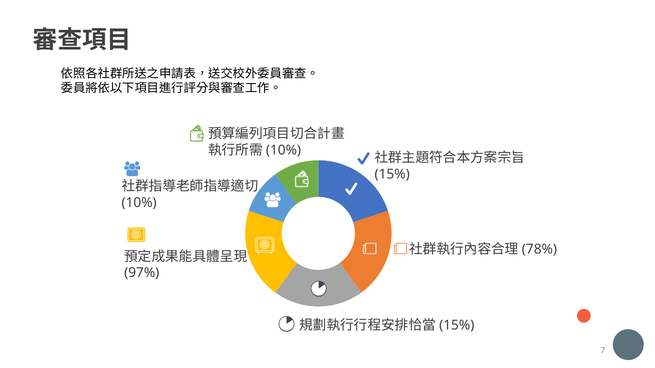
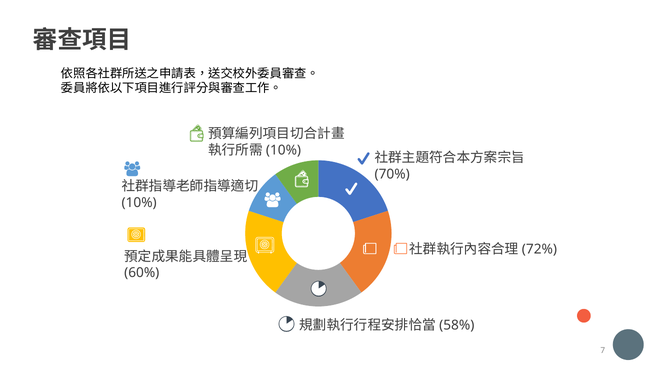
15% at (392, 175): 15% -> 70%
78%: 78% -> 72%
97%: 97% -> 60%
15% at (457, 326): 15% -> 58%
